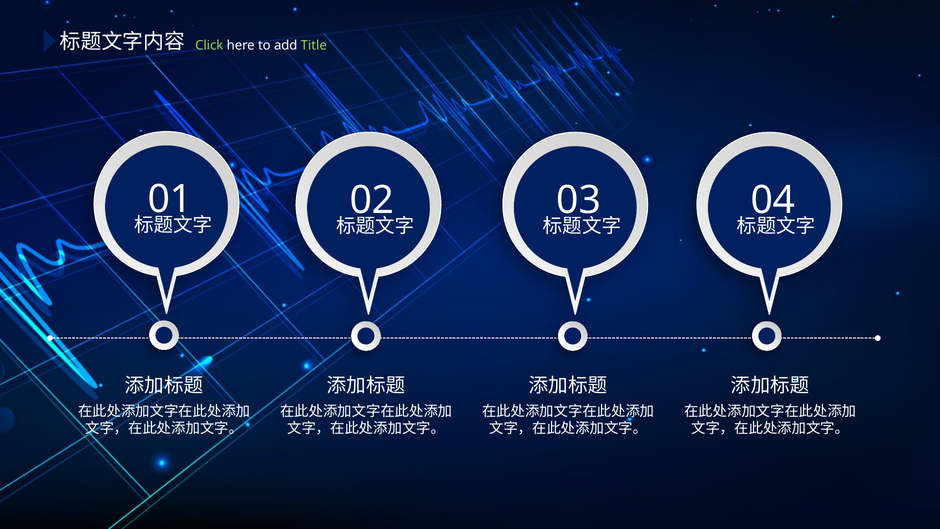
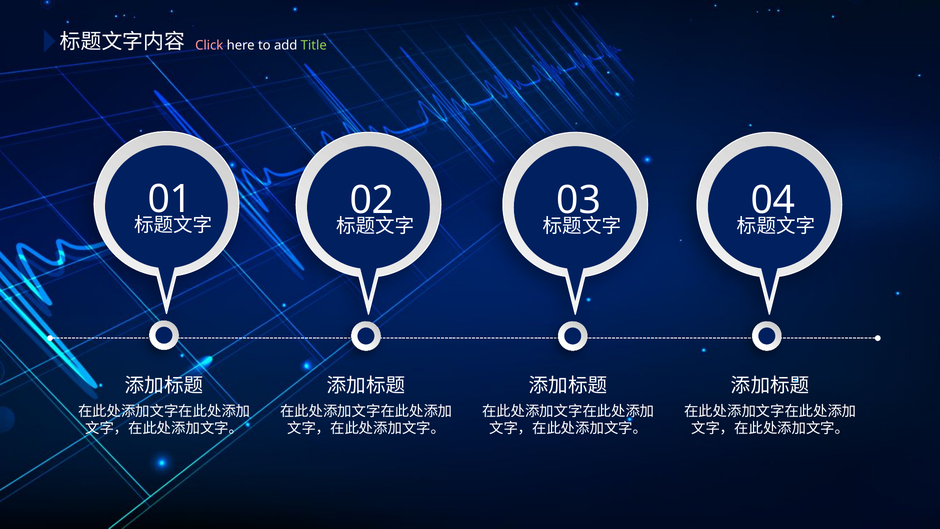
Click colour: light green -> pink
